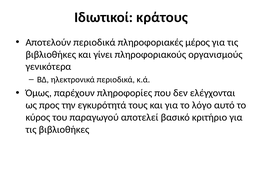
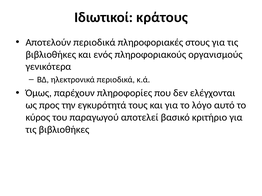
μέρος: μέρος -> στους
γίνει: γίνει -> ενός
